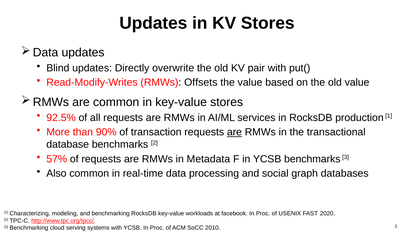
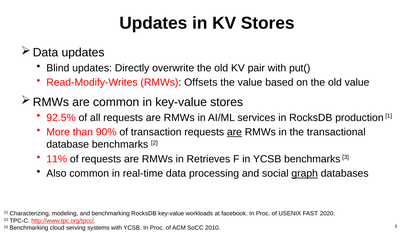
57%: 57% -> 11%
Metadata: Metadata -> Retrieves
graph underline: none -> present
